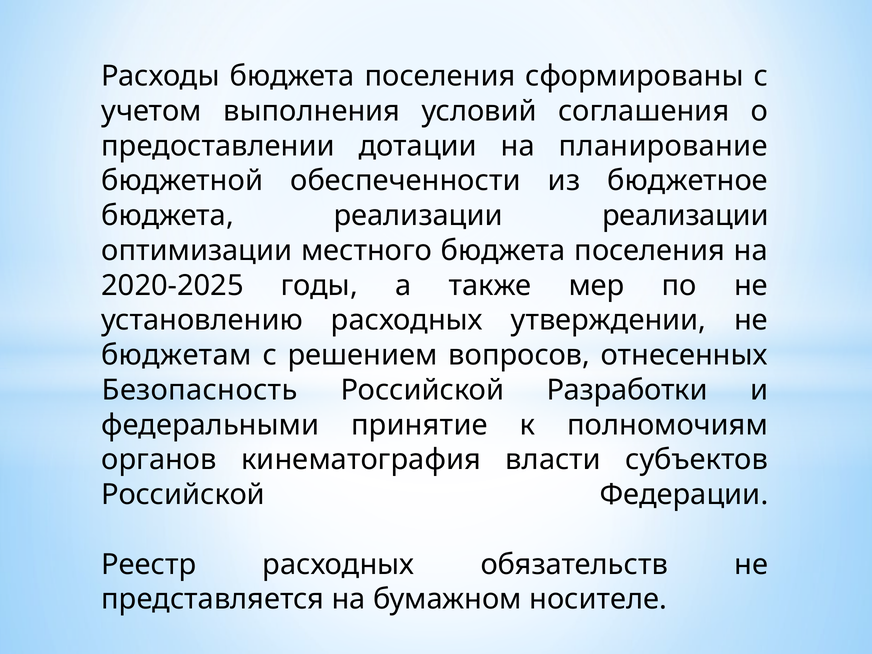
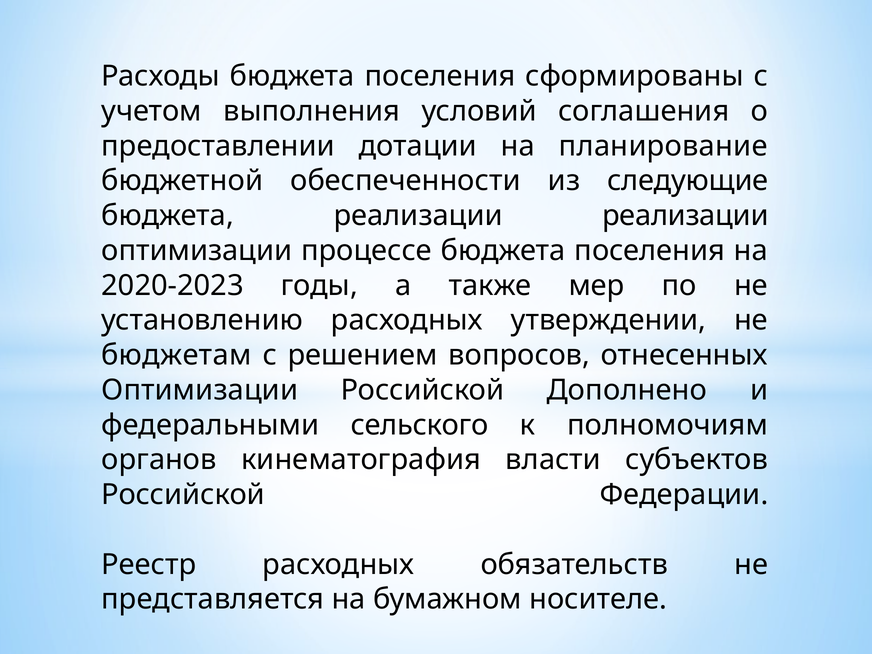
бюджетное: бюджетное -> следующие
местного: местного -> процессе
2020-2025: 2020-2025 -> 2020-2023
Безопасность at (200, 390): Безопасность -> Оптимизации
Разработки: Разработки -> Дополнено
принятие: принятие -> сельского
